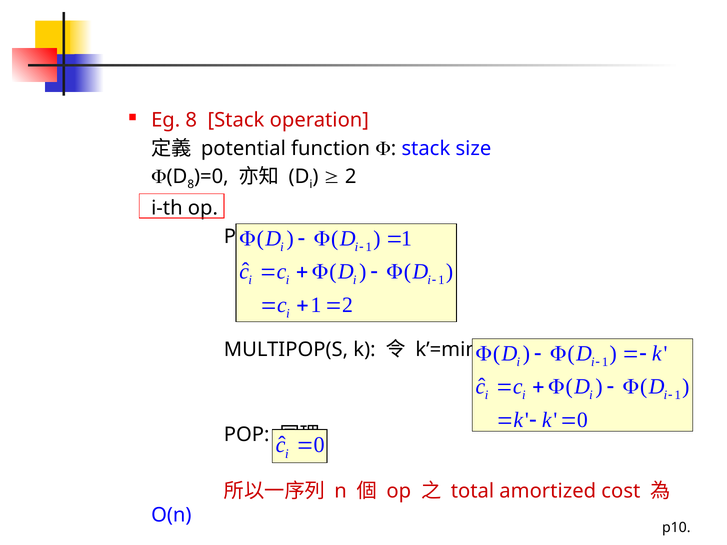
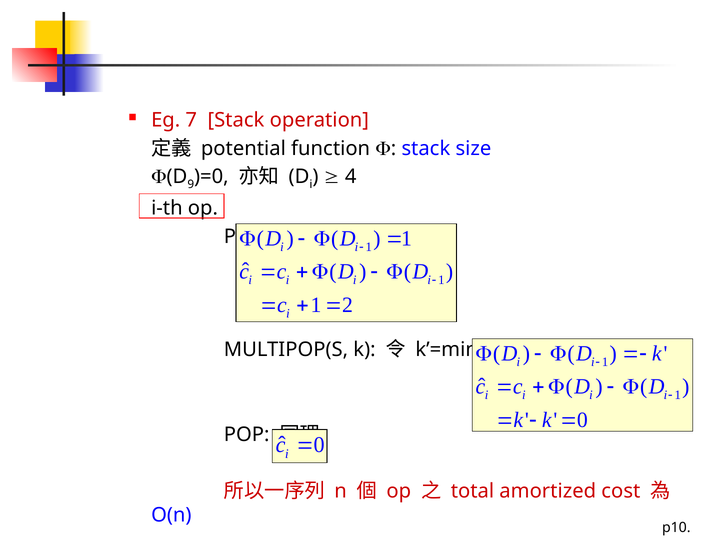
Eg 8: 8 -> 7
8 at (191, 185): 8 -> 9
2 at (351, 177): 2 -> 4
